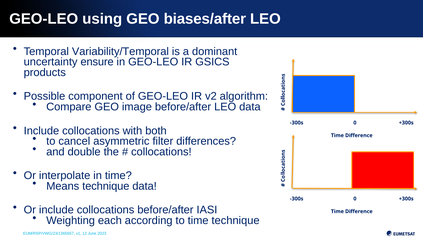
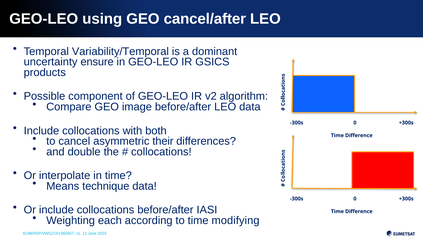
biases/after: biases/after -> cancel/after
filter: filter -> their
time technique: technique -> modifying
